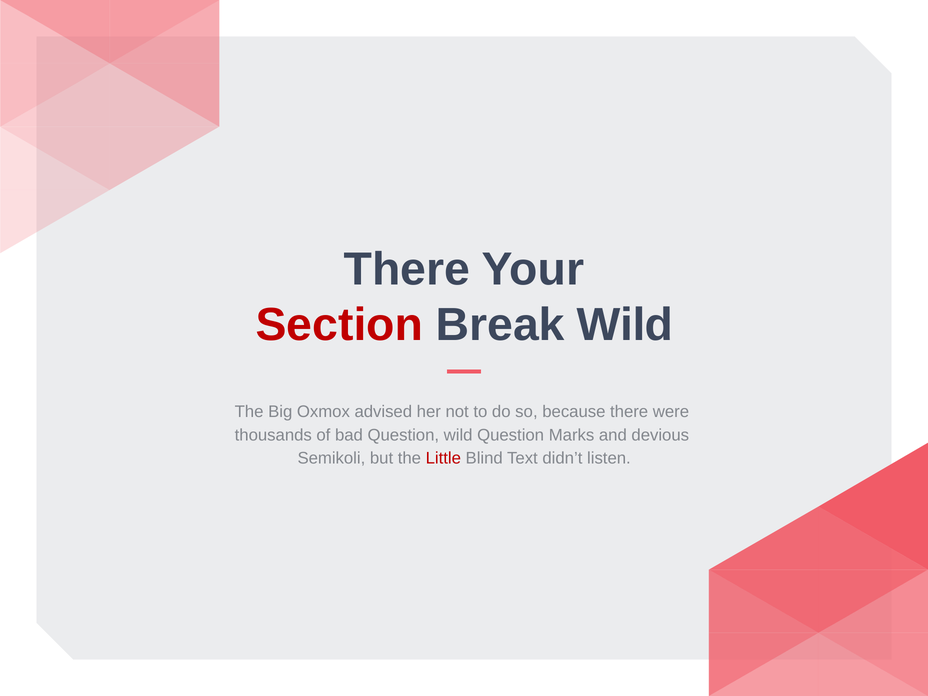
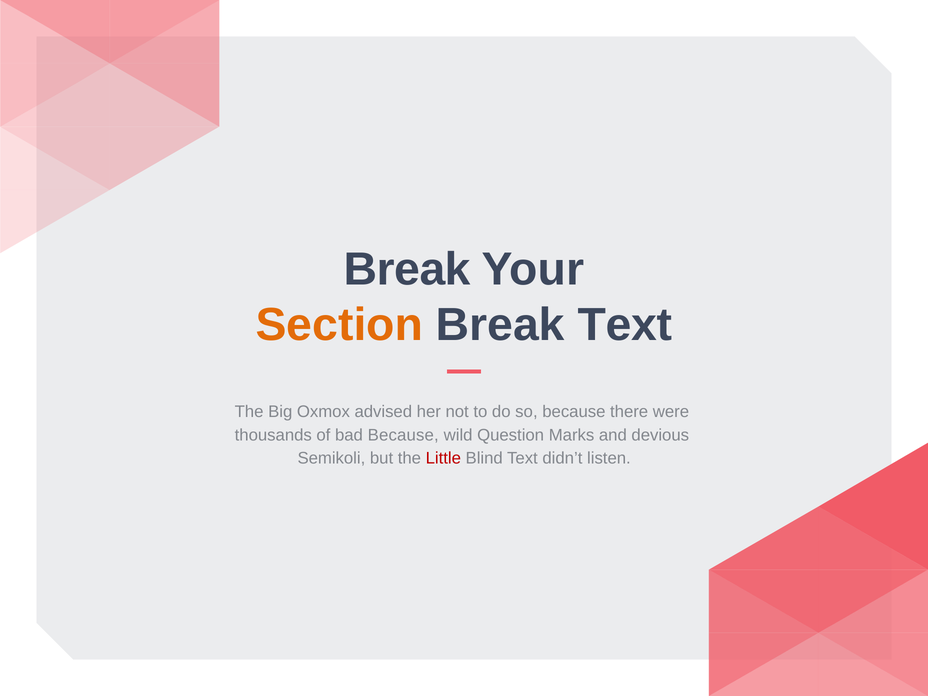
There at (407, 269): There -> Break
Section colour: red -> orange
Break Wild: Wild -> Text
bad Question: Question -> Because
